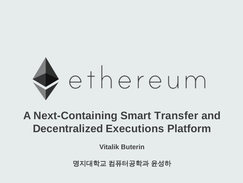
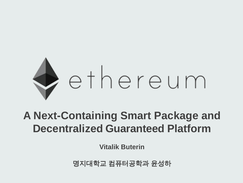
Transfer: Transfer -> Package
Executions: Executions -> Guaranteed
